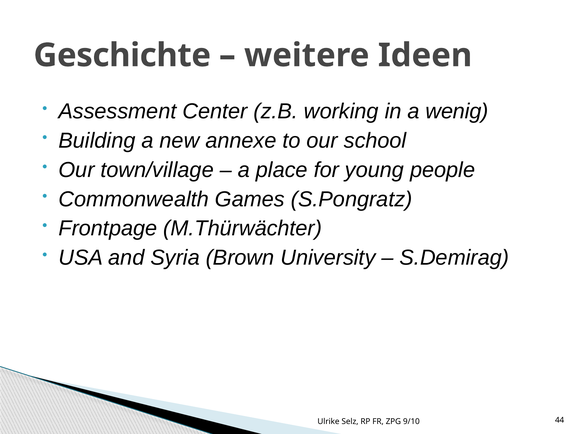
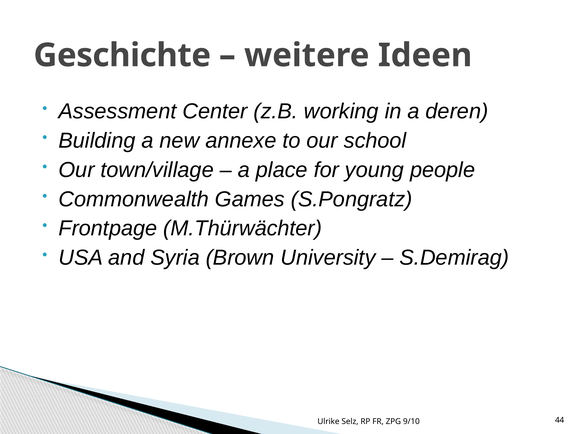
wenig: wenig -> deren
